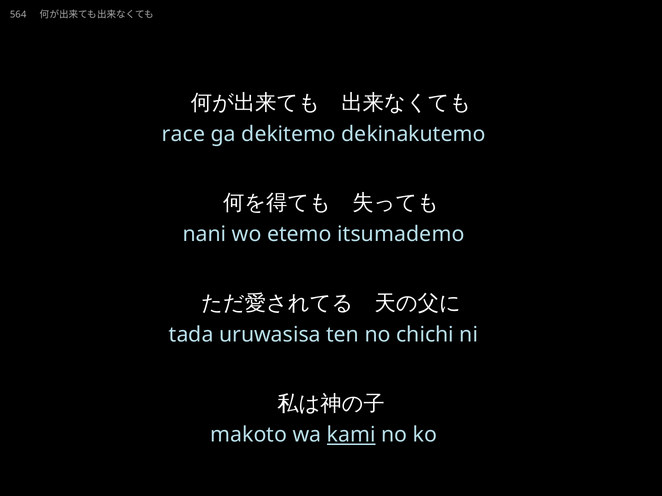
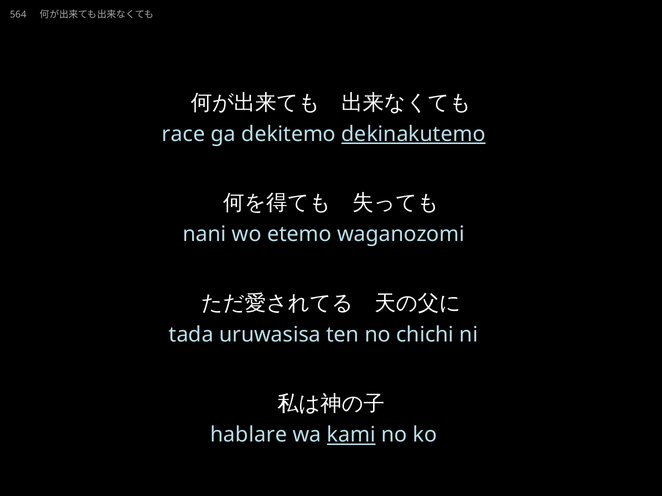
dekinakutemo underline: none -> present
itsumademo: itsumademo -> waganozomi
makoto: makoto -> hablare
